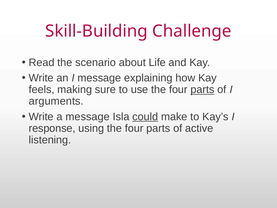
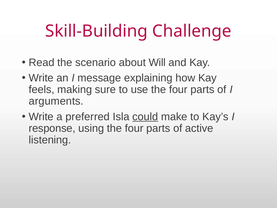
Life: Life -> Will
parts at (202, 90) underline: present -> none
a message: message -> preferred
